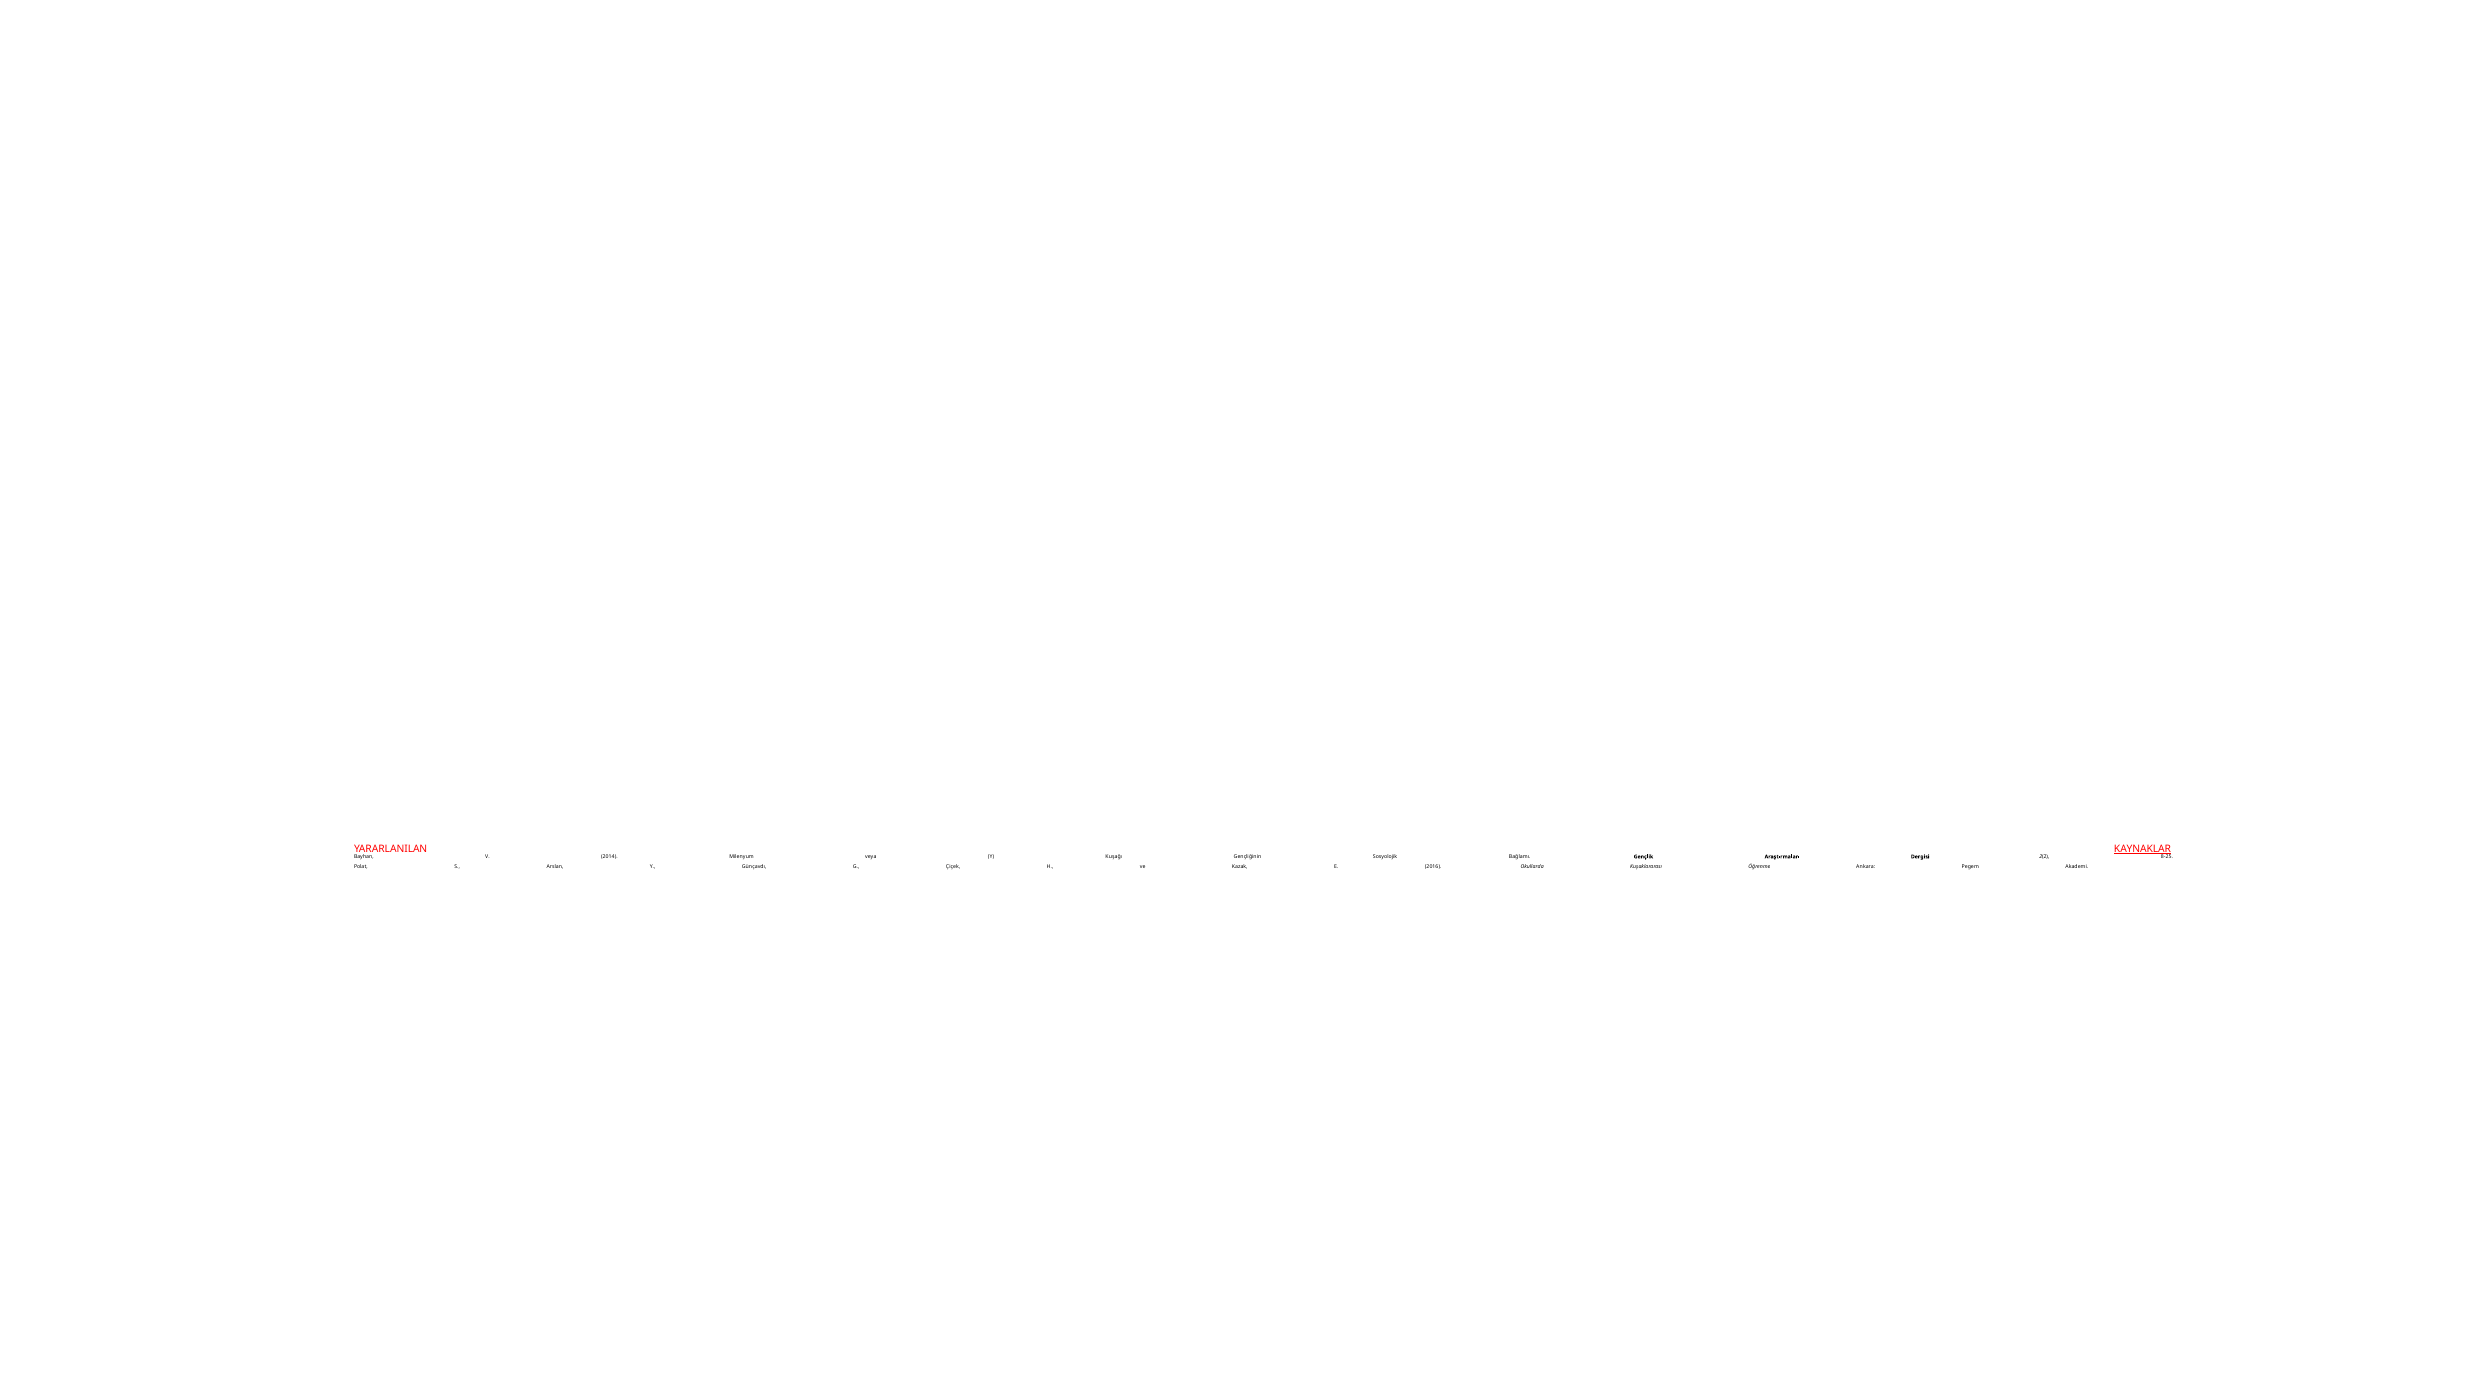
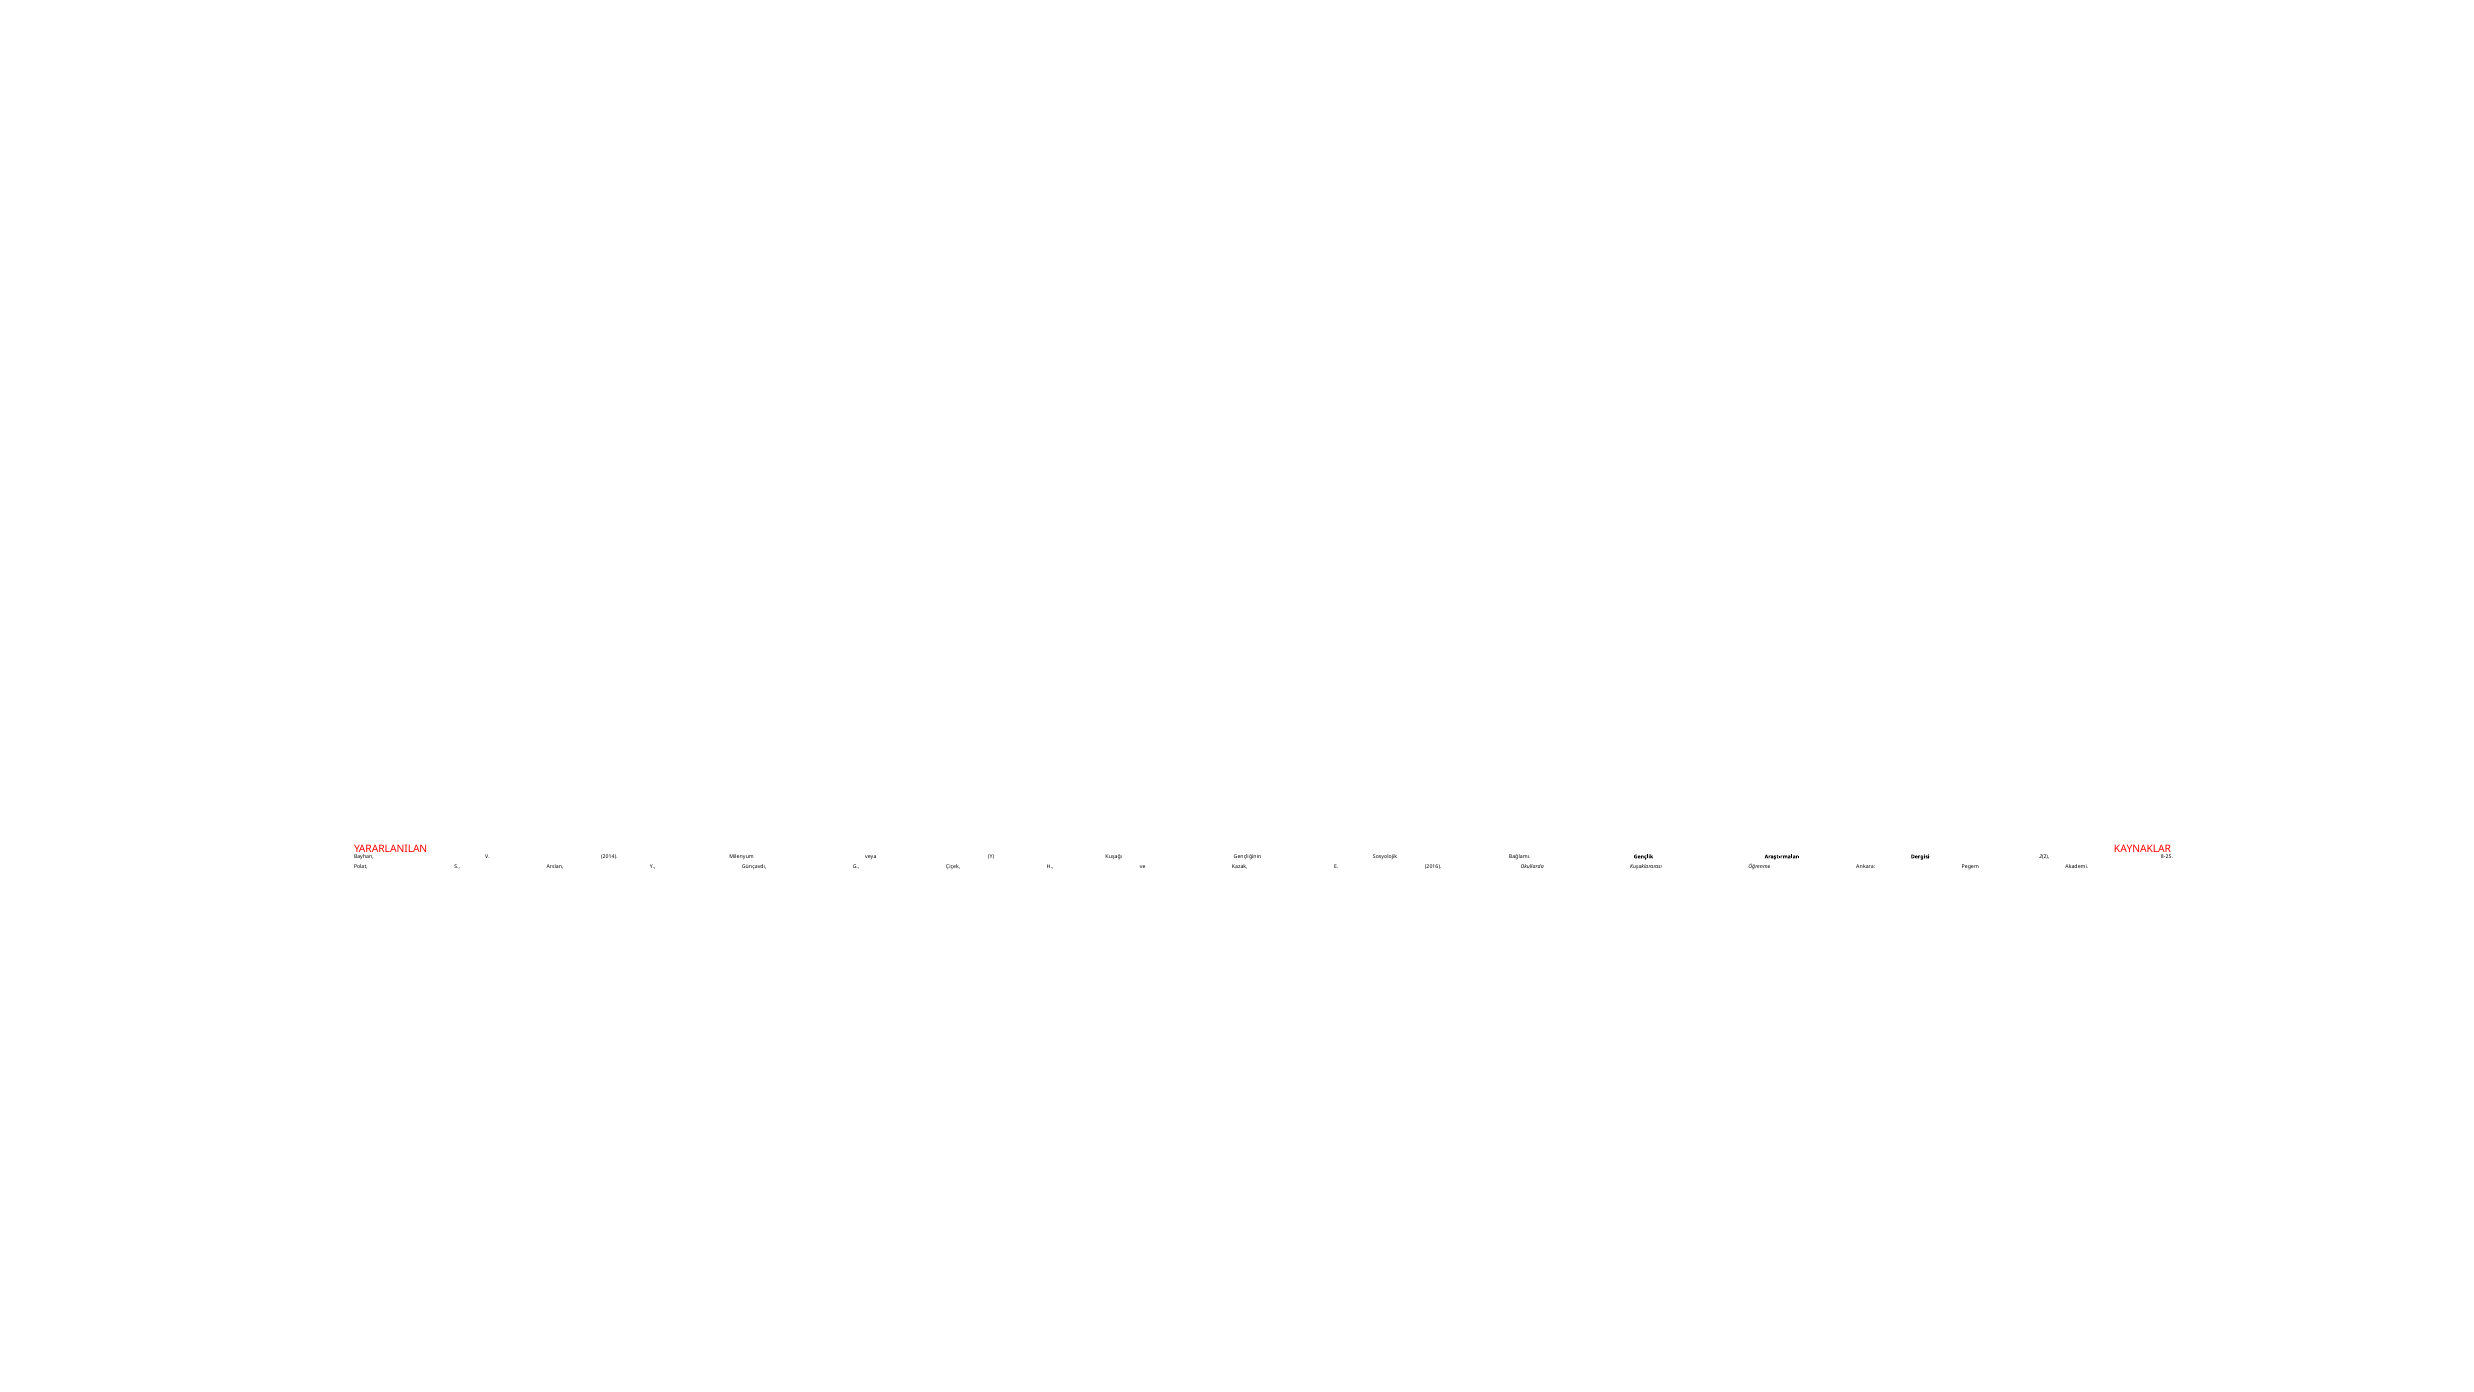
KAYNAKLAR underline: present -> none
